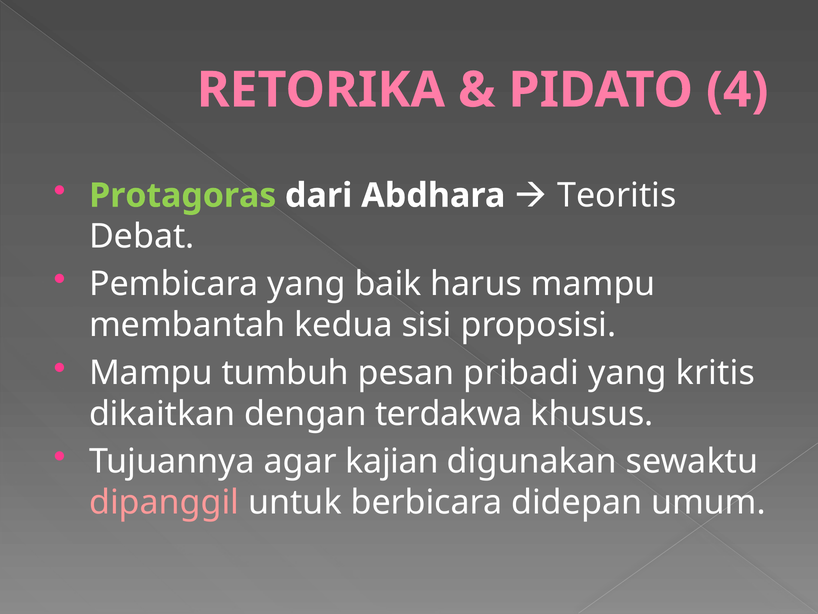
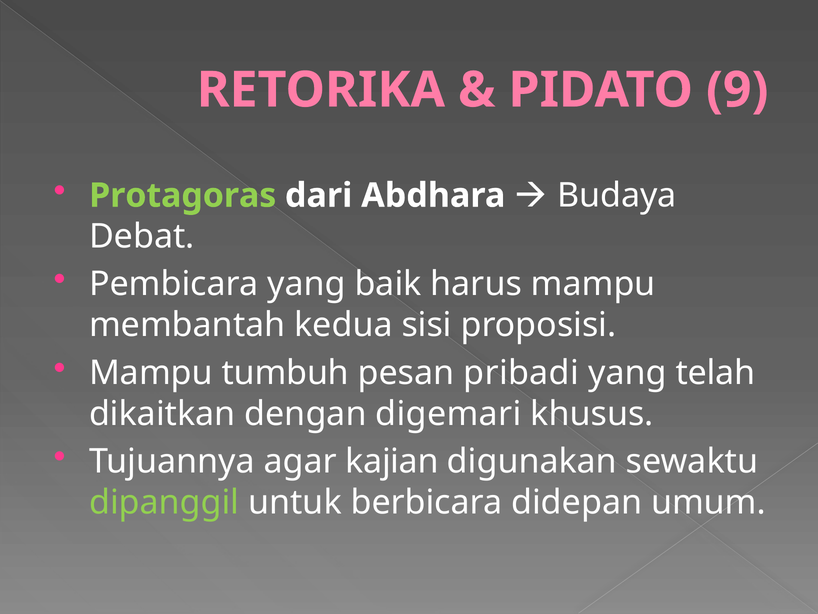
4: 4 -> 9
Teoritis: Teoritis -> Budaya
kritis: kritis -> telah
terdakwa: terdakwa -> digemari
dipanggil colour: pink -> light green
